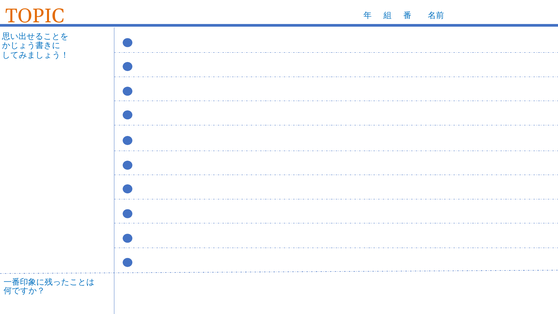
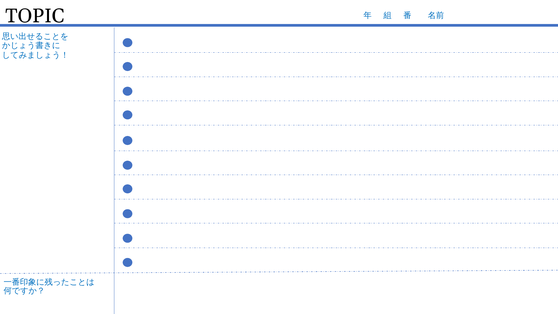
TOPIC colour: orange -> black
